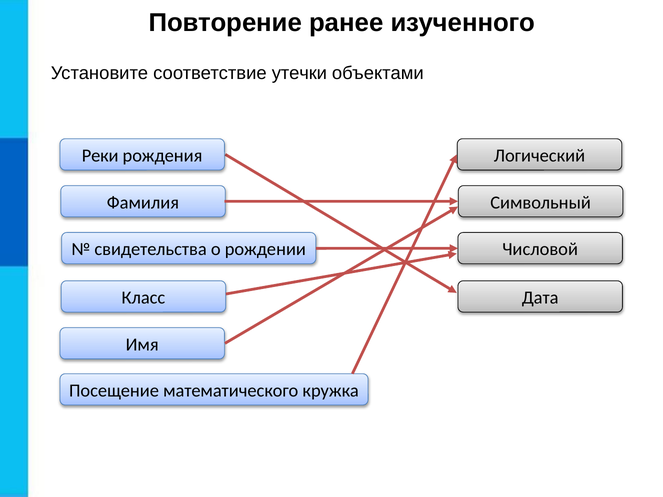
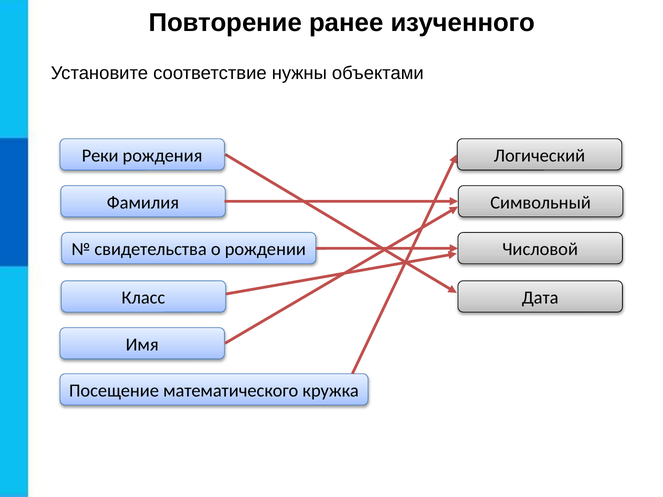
утечки: утечки -> нужны
